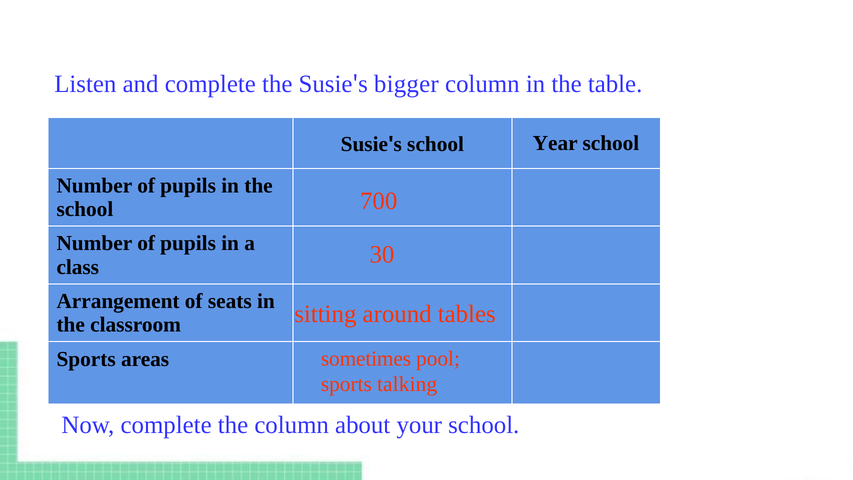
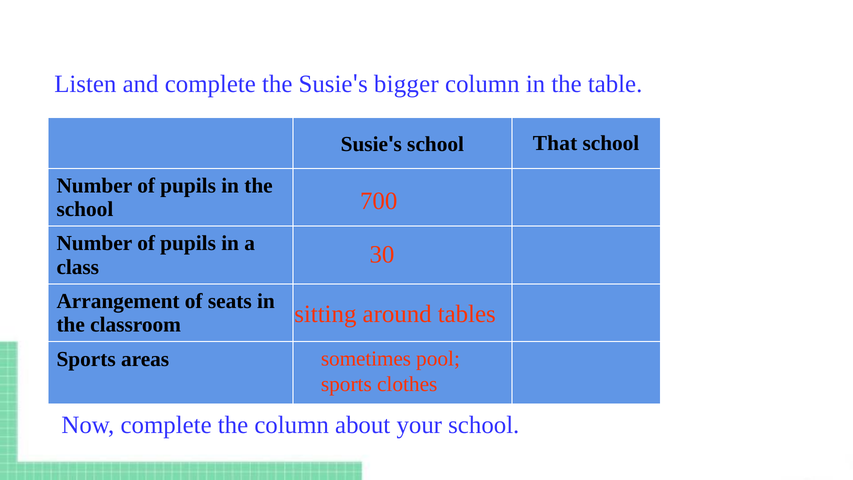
Year: Year -> That
talking: talking -> clothes
